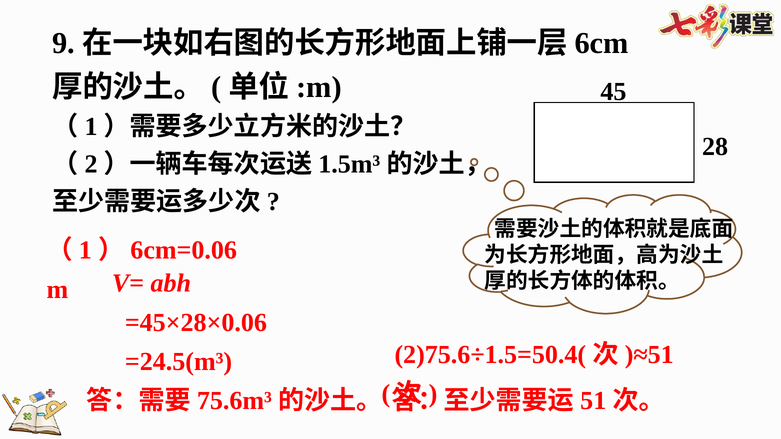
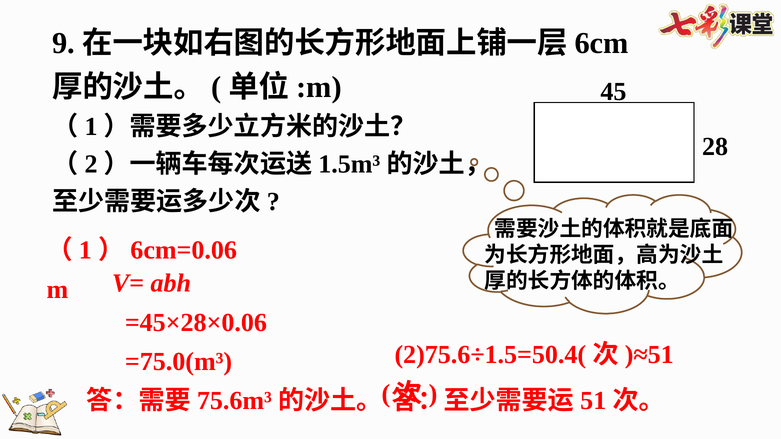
=24.5(m³: =24.5(m³ -> =75.0(m³
